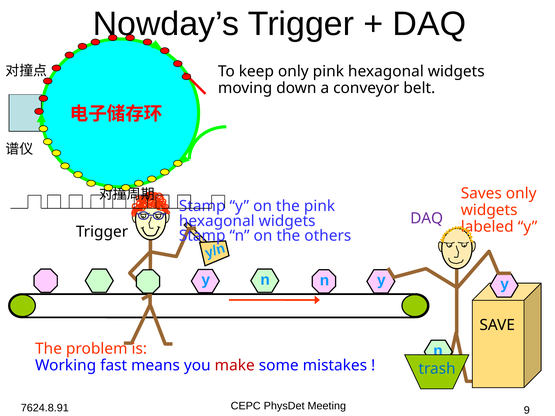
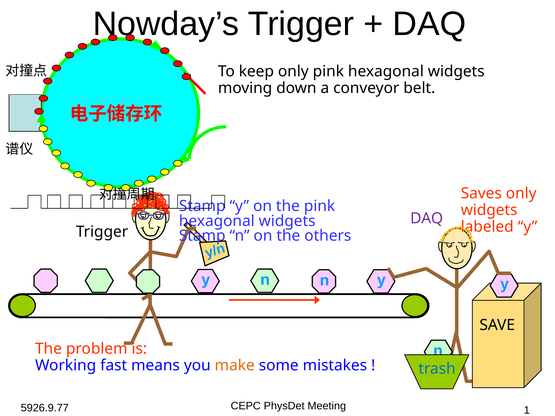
make colour: red -> orange
9: 9 -> 1
7624.8.91: 7624.8.91 -> 5926.9.77
